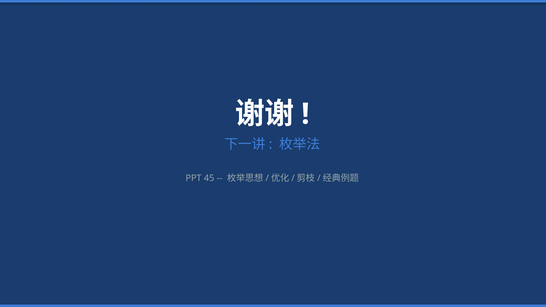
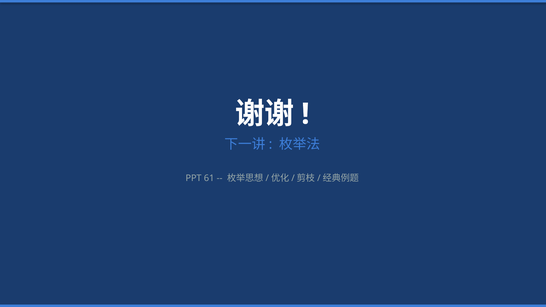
45: 45 -> 61
